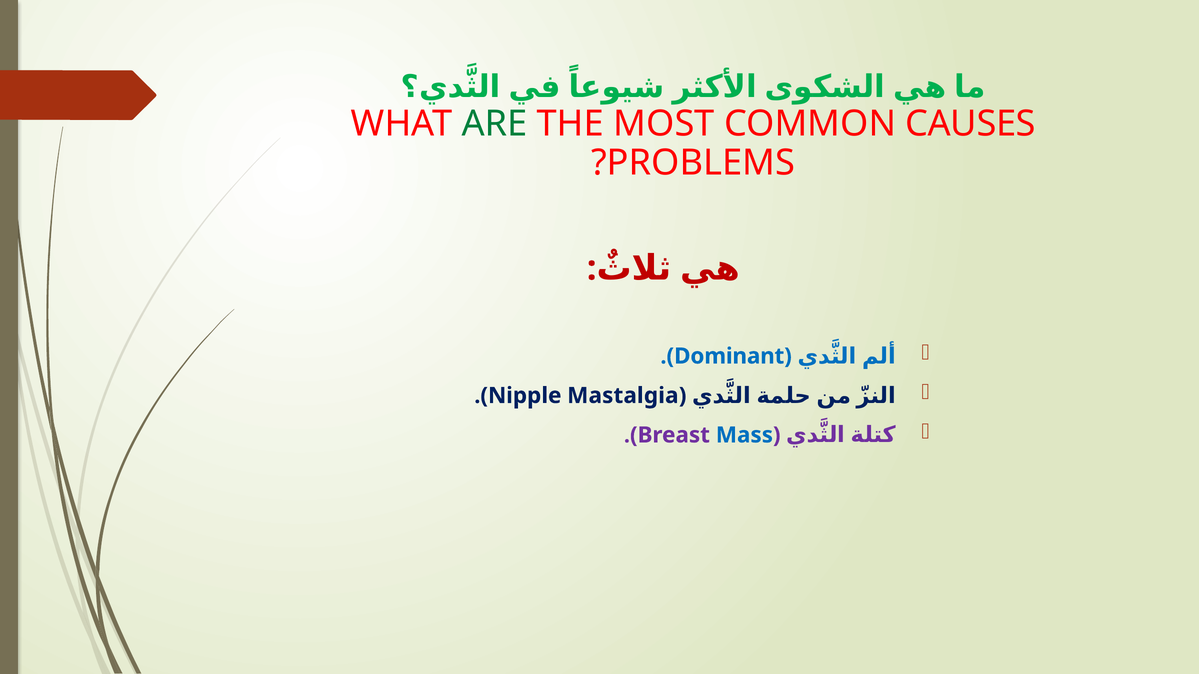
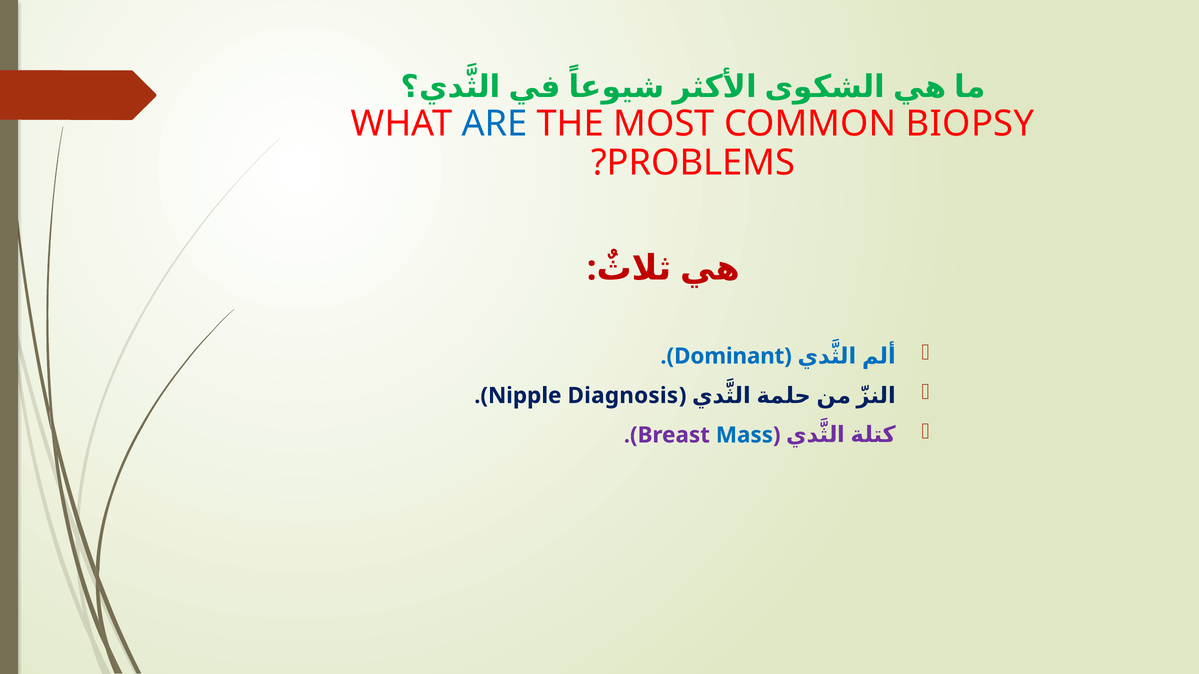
ARE colour: green -> blue
CAUSES: CAUSES -> BIOPSY
Mastalgia: Mastalgia -> Diagnosis
